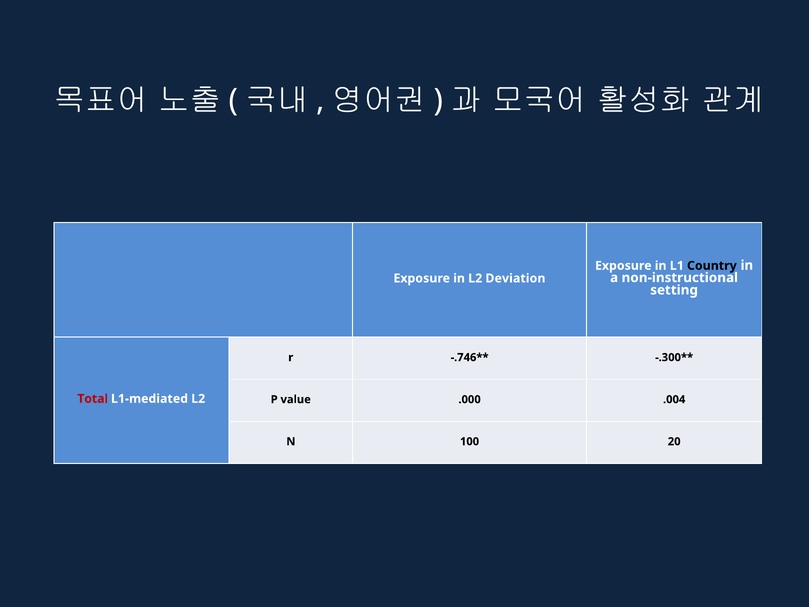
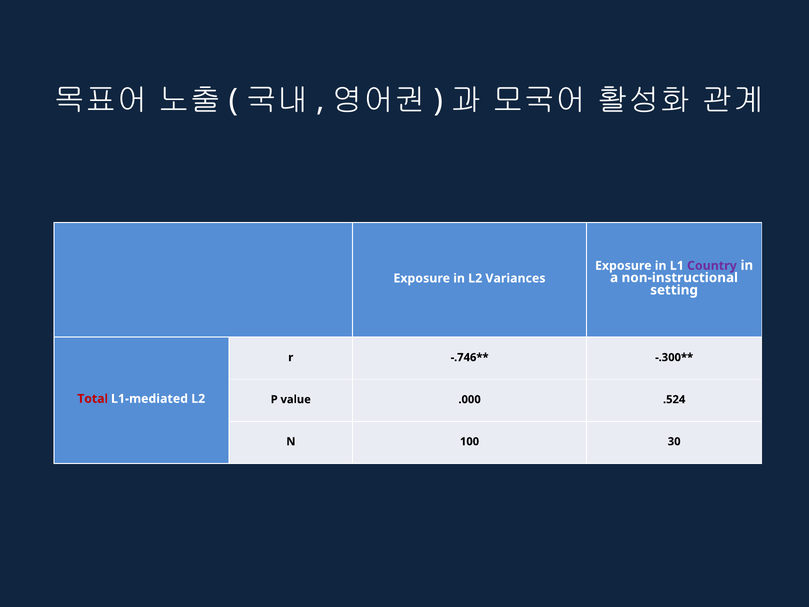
Country colour: black -> purple
Deviation: Deviation -> Variances
.004: .004 -> .524
20: 20 -> 30
